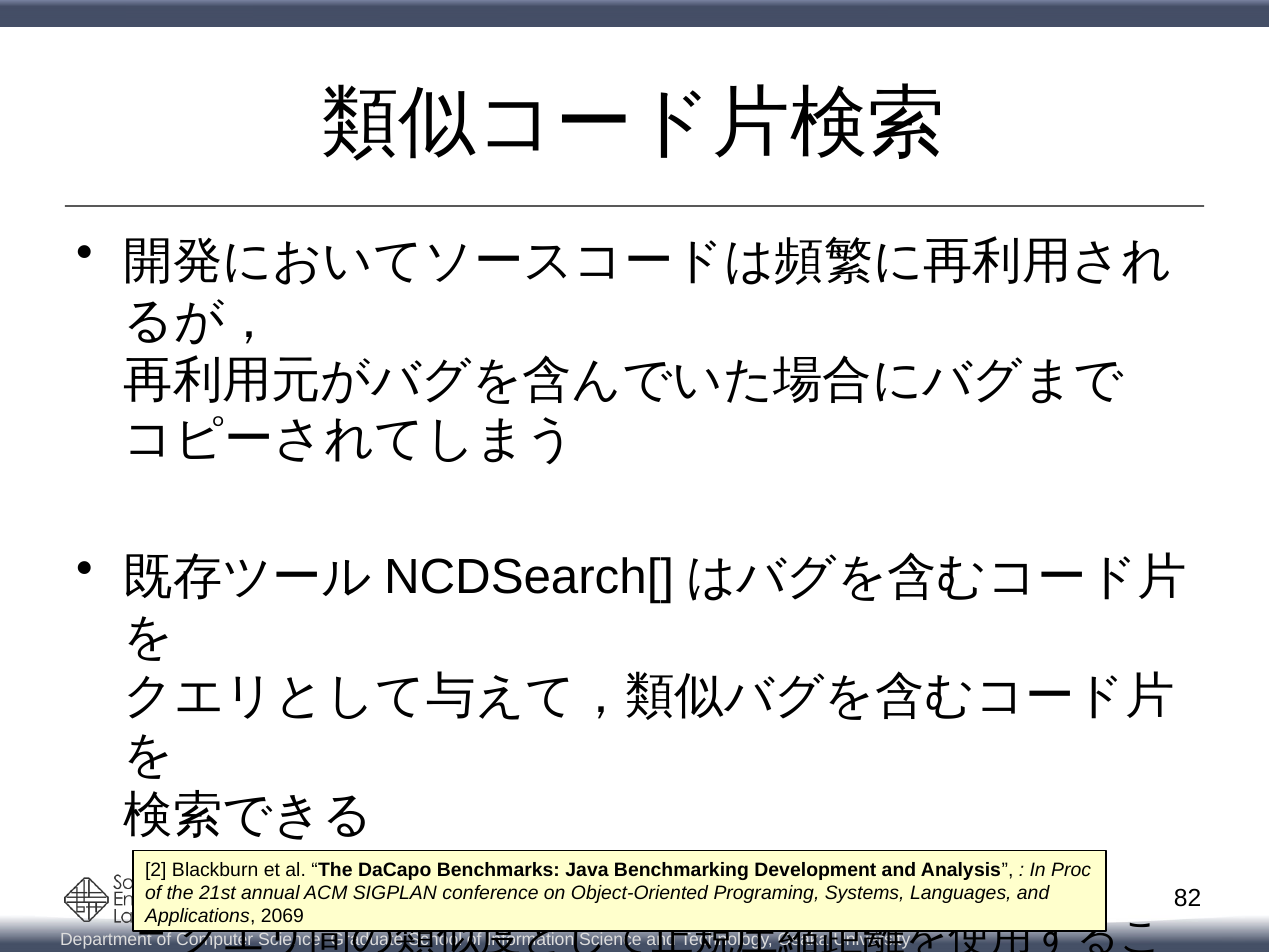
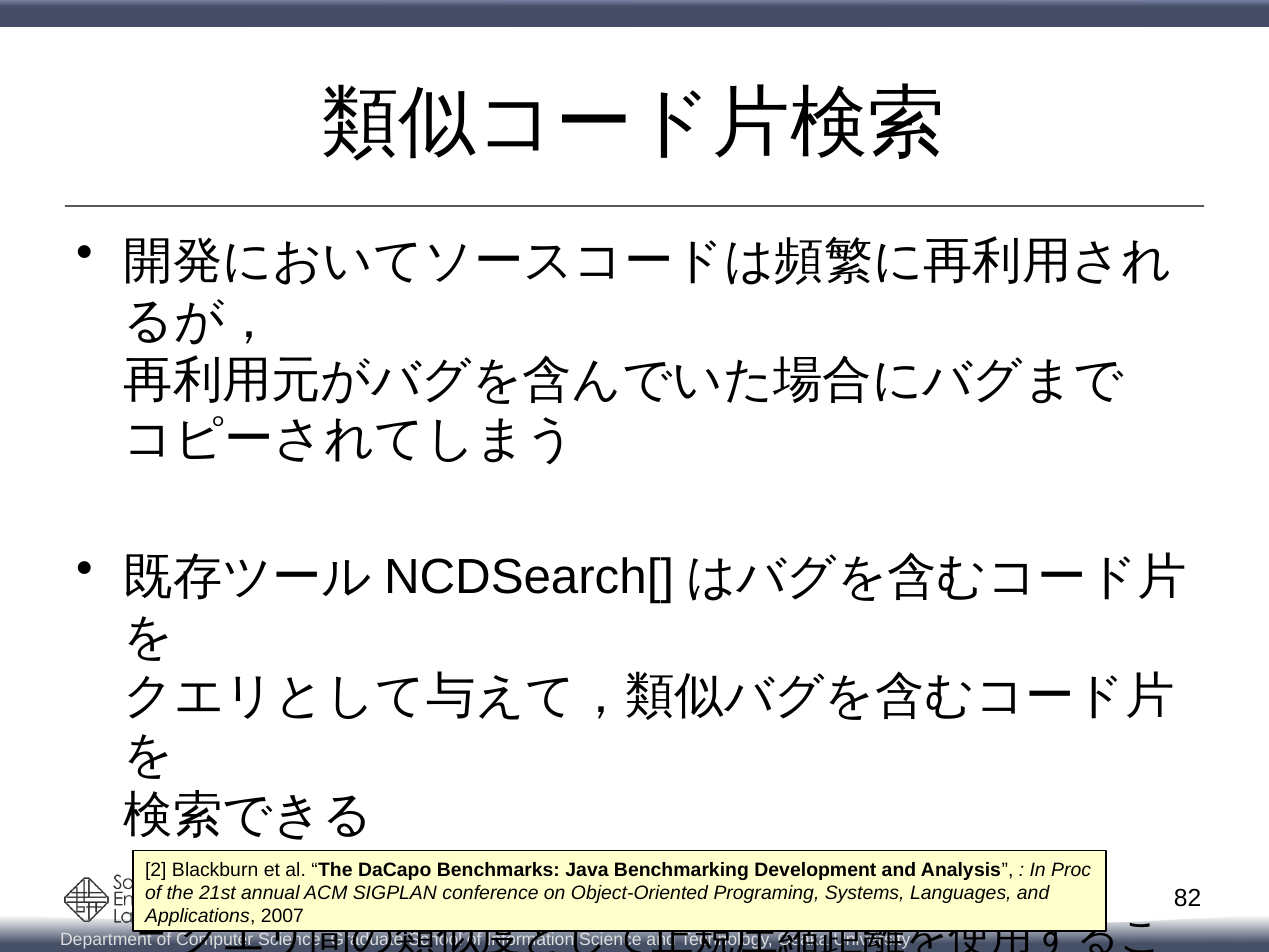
2069: 2069 -> 2007
